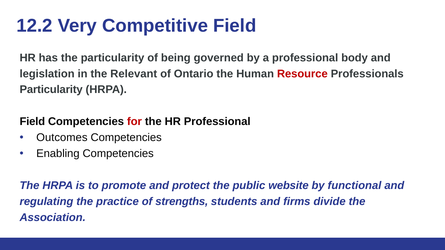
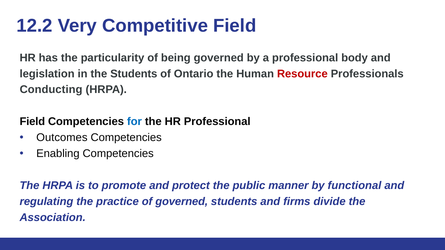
the Relevant: Relevant -> Students
Particularity at (51, 90): Particularity -> Conducting
for colour: red -> blue
website: website -> manner
of strengths: strengths -> governed
